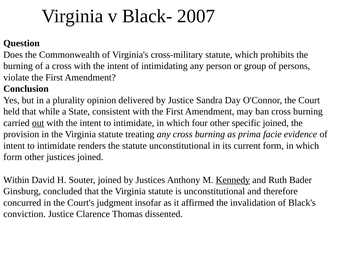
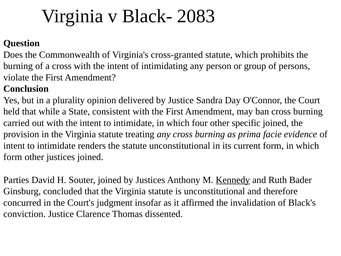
2007: 2007 -> 2083
cross-military: cross-military -> cross-granted
out underline: present -> none
Within: Within -> Parties
